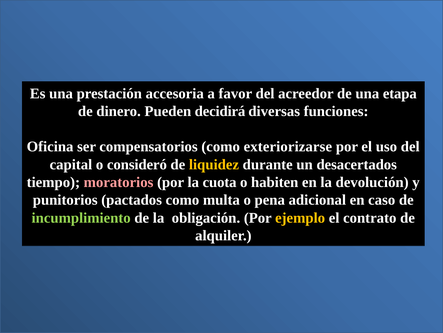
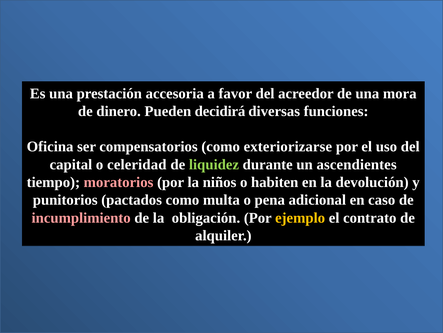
etapa: etapa -> mora
consideró: consideró -> celeridad
liquidez colour: yellow -> light green
desacertados: desacertados -> ascendientes
cuota: cuota -> niños
incumplimiento colour: light green -> pink
